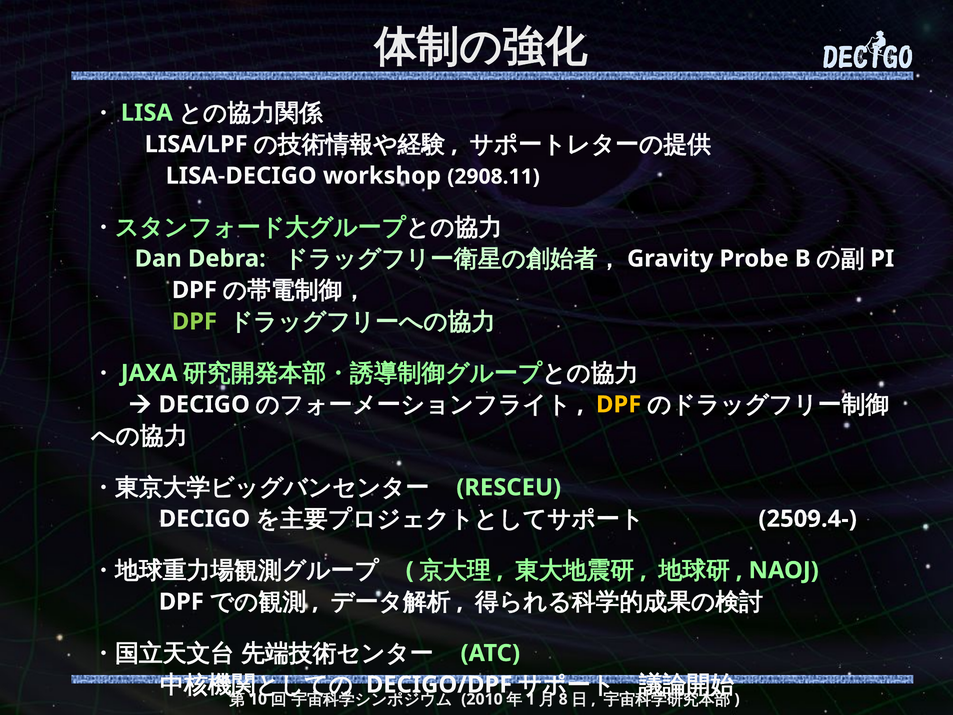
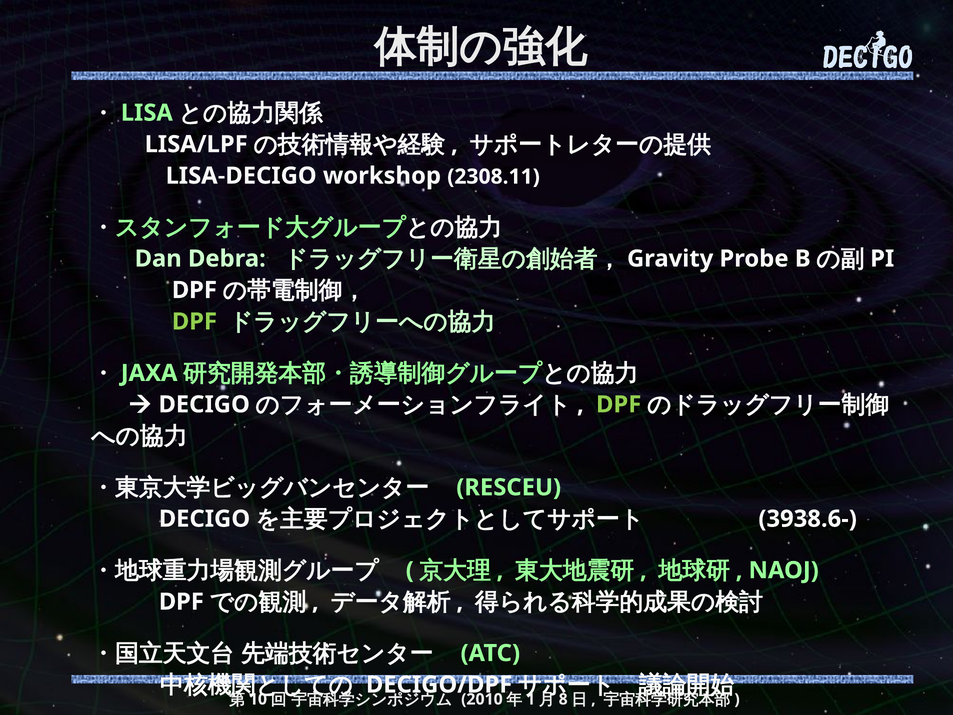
2908.11: 2908.11 -> 2308.11
DPF at (619, 404) colour: yellow -> light green
2509.4-: 2509.4- -> 3938.6-
